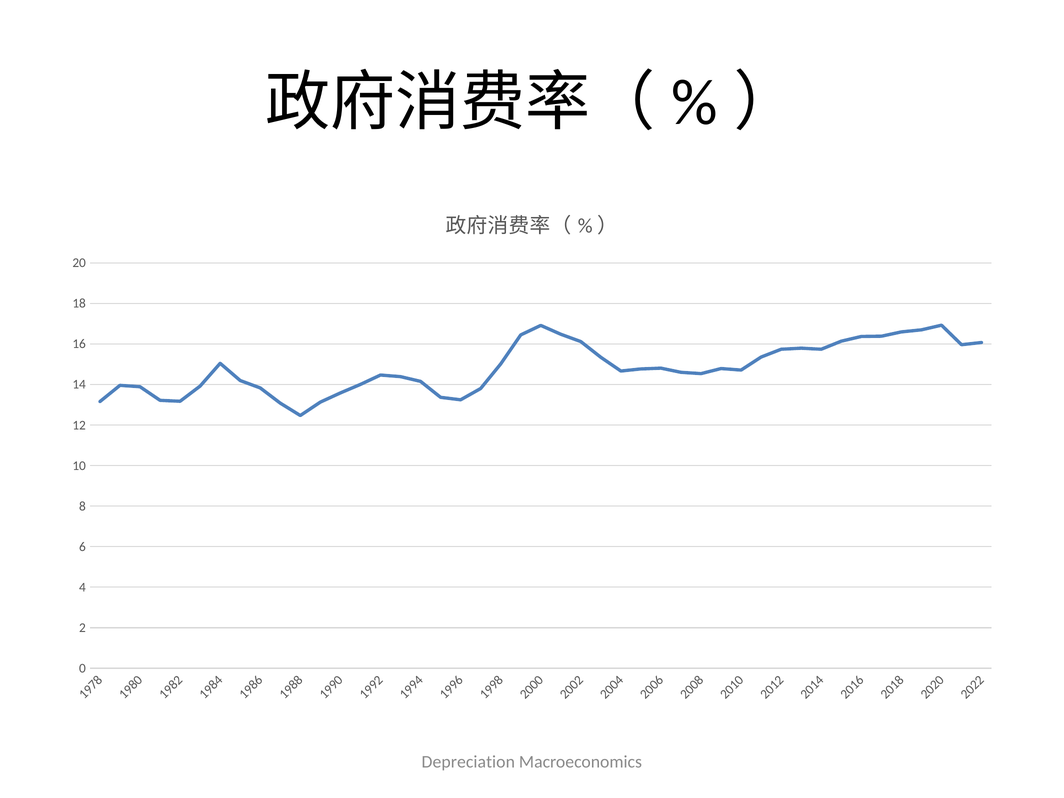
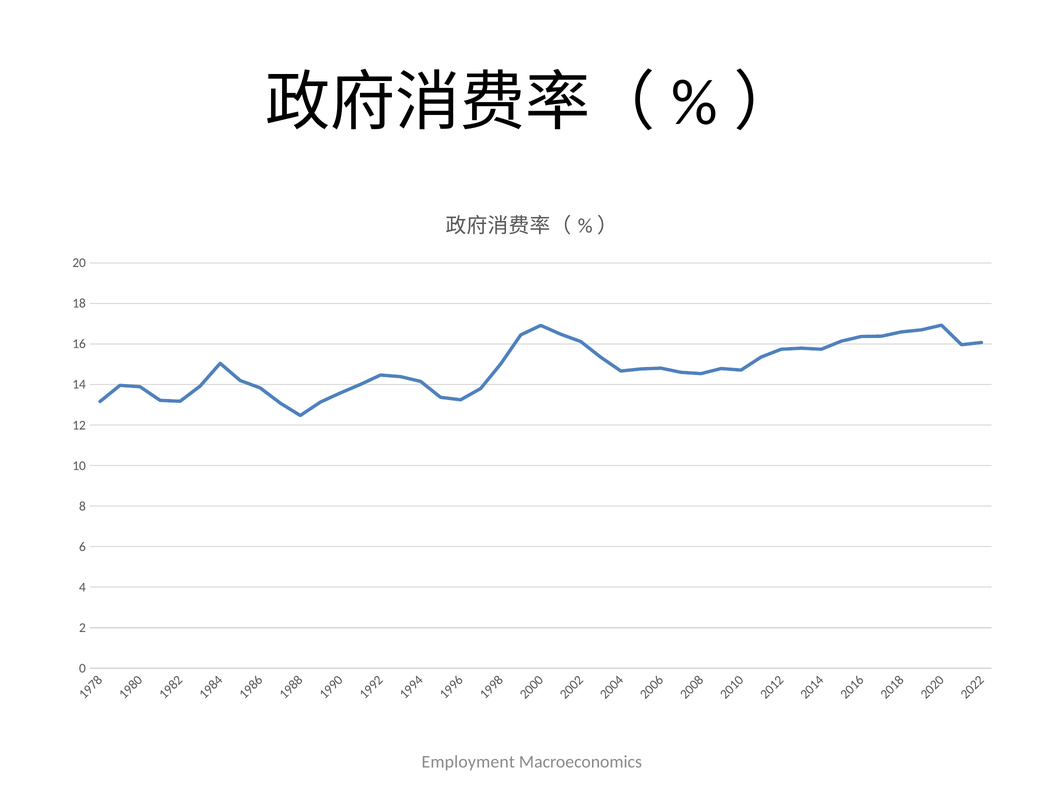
Depreciation: Depreciation -> Employment
